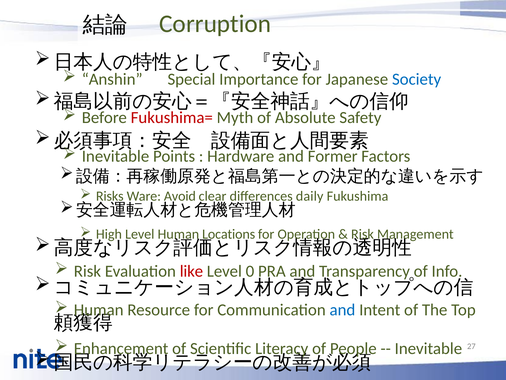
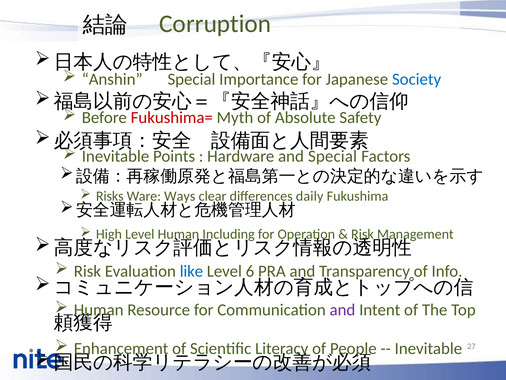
and Former: Former -> Special
Avoid: Avoid -> Ways
Locations: Locations -> Including
like colour: red -> blue
0: 0 -> 6
and at (342, 310) colour: blue -> purple
